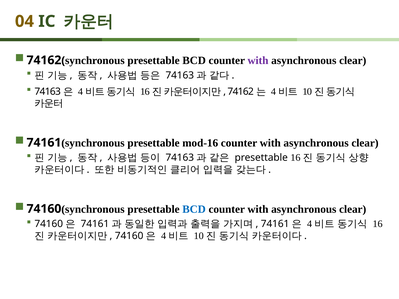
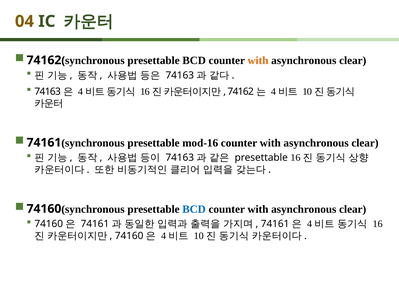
with at (258, 61) colour: purple -> orange
